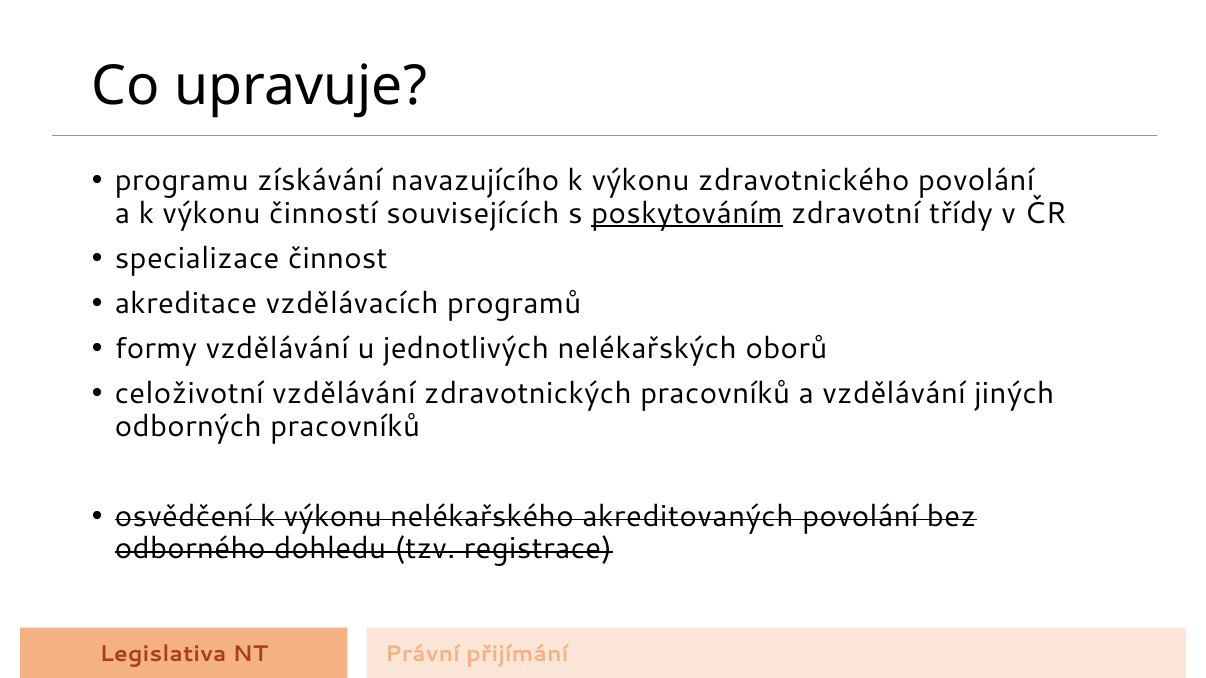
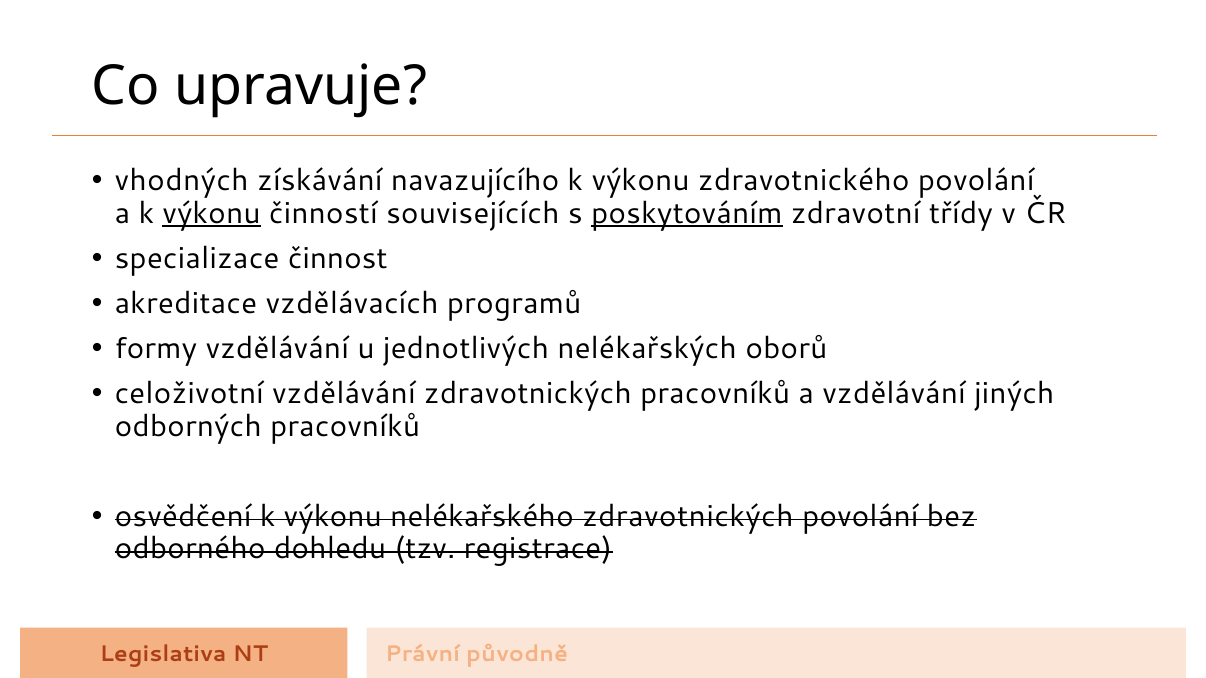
programu: programu -> vhodných
výkonu at (212, 213) underline: none -> present
nelékařského akreditovaných: akreditovaných -> zdravotnických
přijímání: přijímání -> původně
